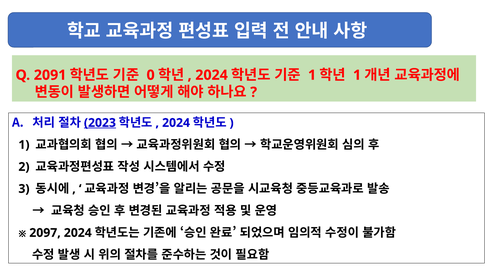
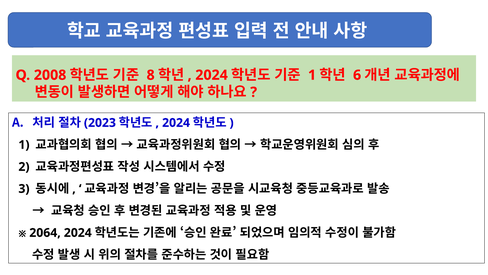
2091: 2091 -> 2008
0: 0 -> 8
1 at (357, 75): 1 -> 6
2023 underline: present -> none
2097: 2097 -> 2064
